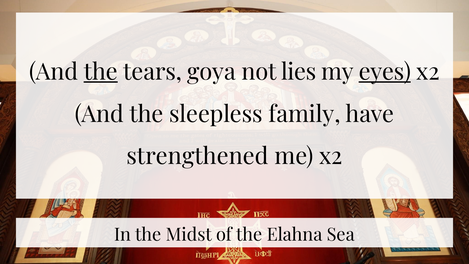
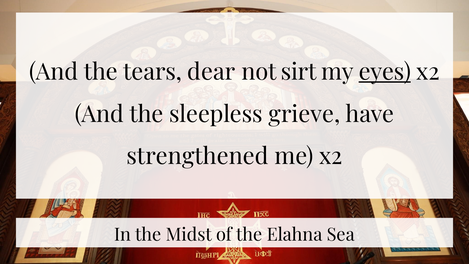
the at (101, 72) underline: present -> none
goya: goya -> dear
lies: lies -> sirt
family: family -> grieve
